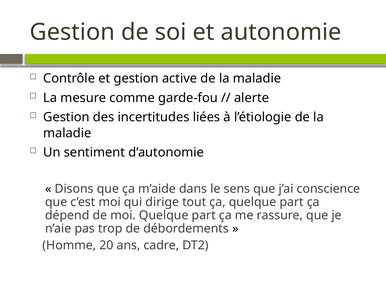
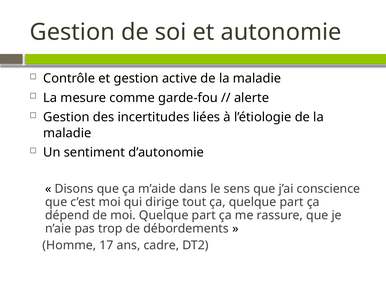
20: 20 -> 17
